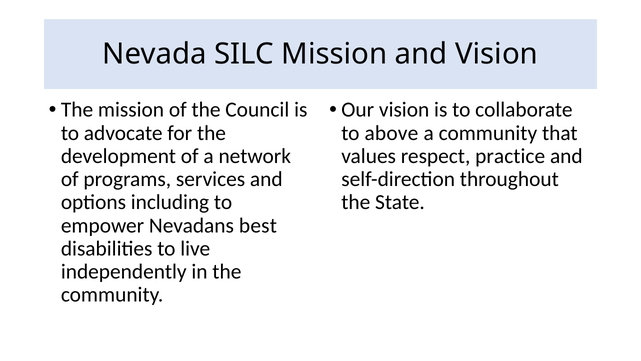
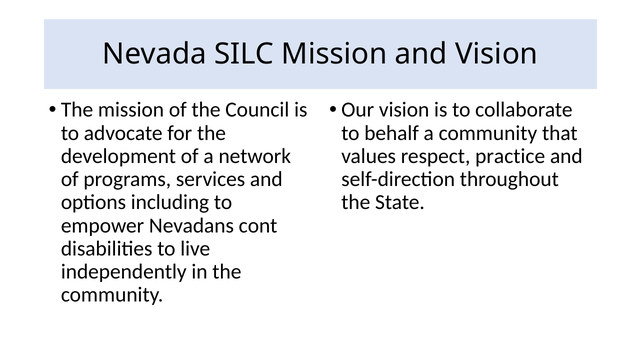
above: above -> behalf
best: best -> cont
